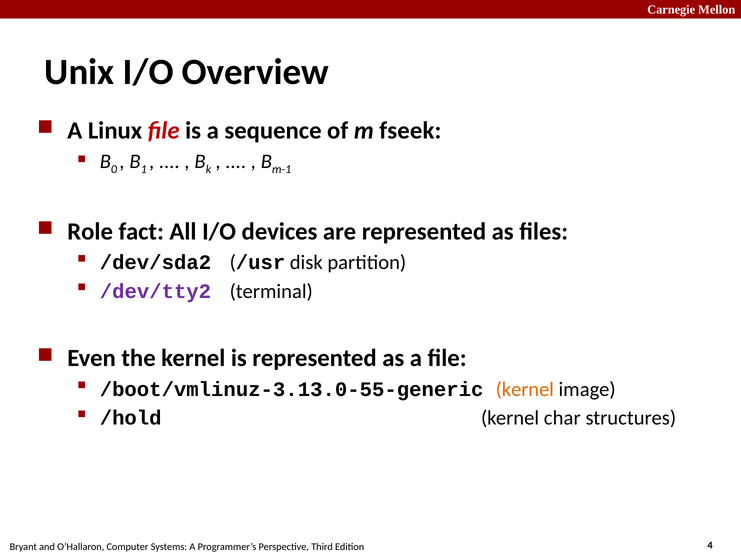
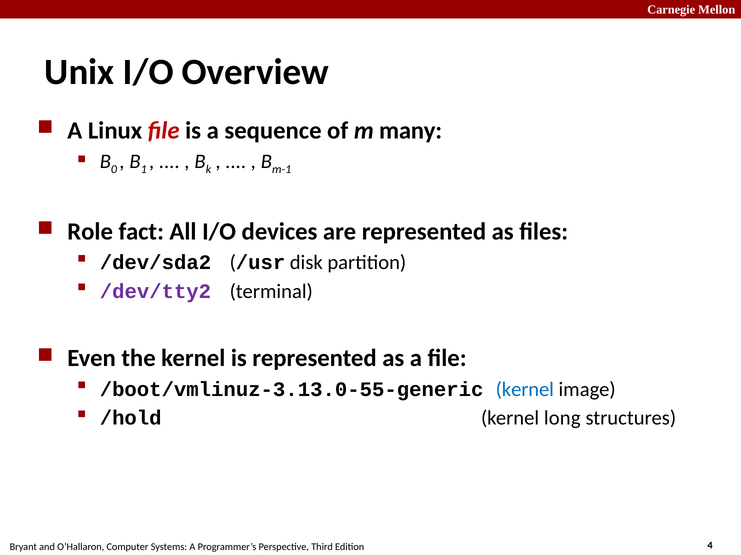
fseek: fseek -> many
kernel at (525, 390) colour: orange -> blue
char: char -> long
